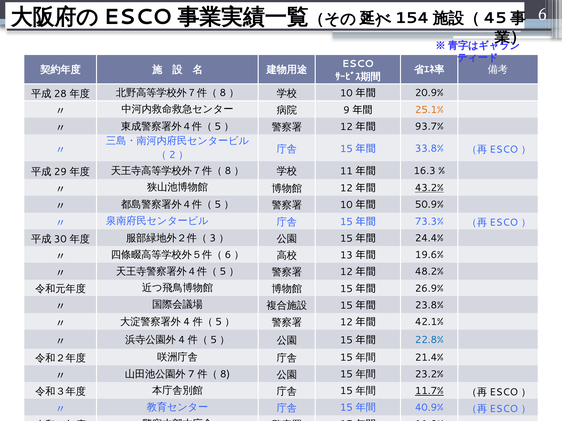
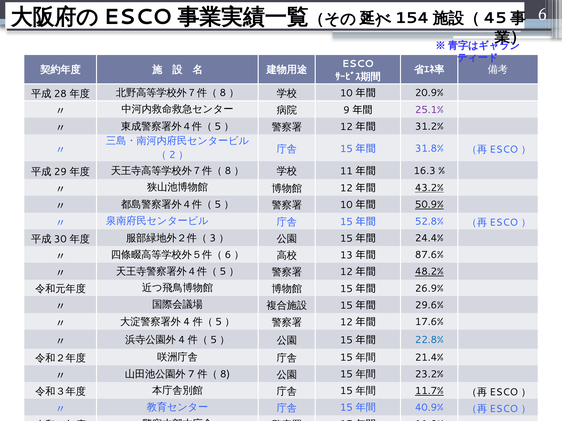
25.1% colour: orange -> purple
93.7%: 93.7% -> 31.2%
33.8%: 33.8% -> 31.8%
50.9% underline: none -> present
73.3%: 73.3% -> 52.8%
19.6%: 19.6% -> 87.6%
48.2% underline: none -> present
23.8%: 23.8% -> 29.6%
42.1%: 42.1% -> 17.6%
